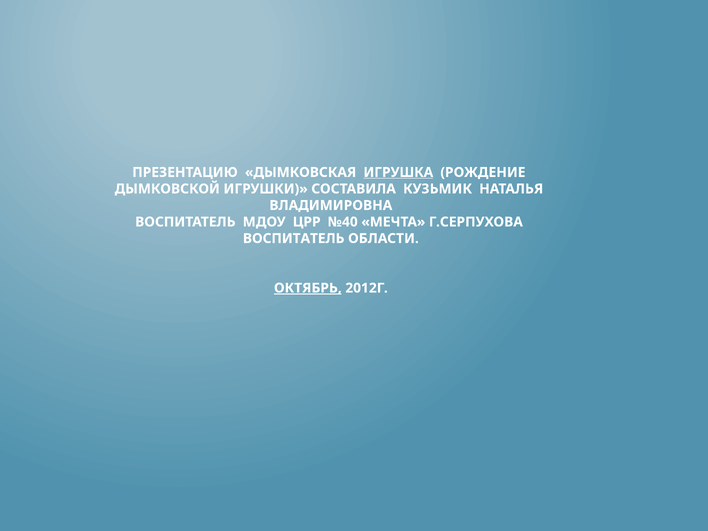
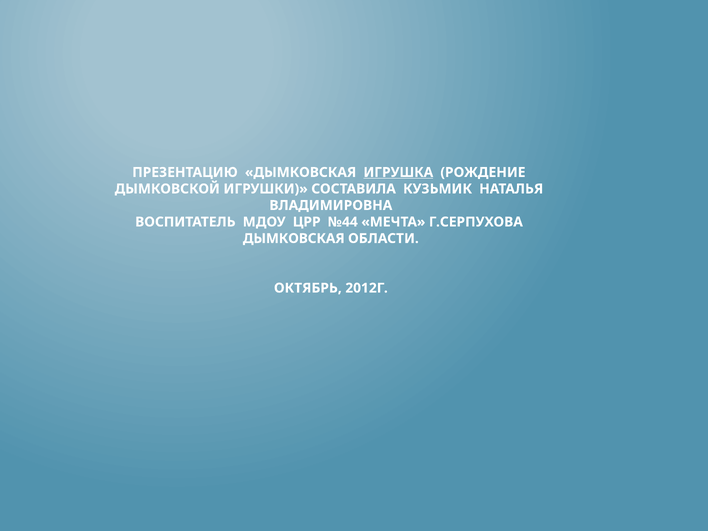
№40: №40 -> №44
ВОСПИТАТЕЛЬ at (294, 238): ВОСПИТАТЕЛЬ -> ДЫМКОВСКАЯ
ОКТЯБРЬ underline: present -> none
